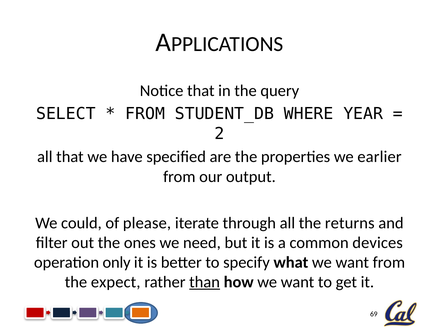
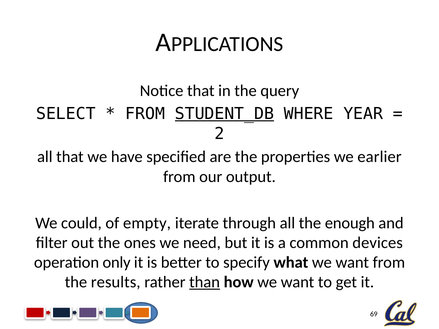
STUDENT_DB underline: none -> present
please: please -> empty
returns: returns -> enough
expect: expect -> results
